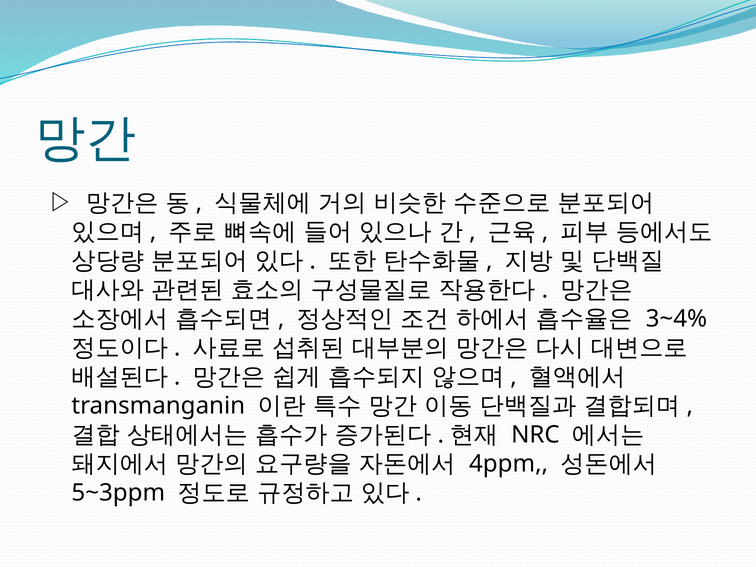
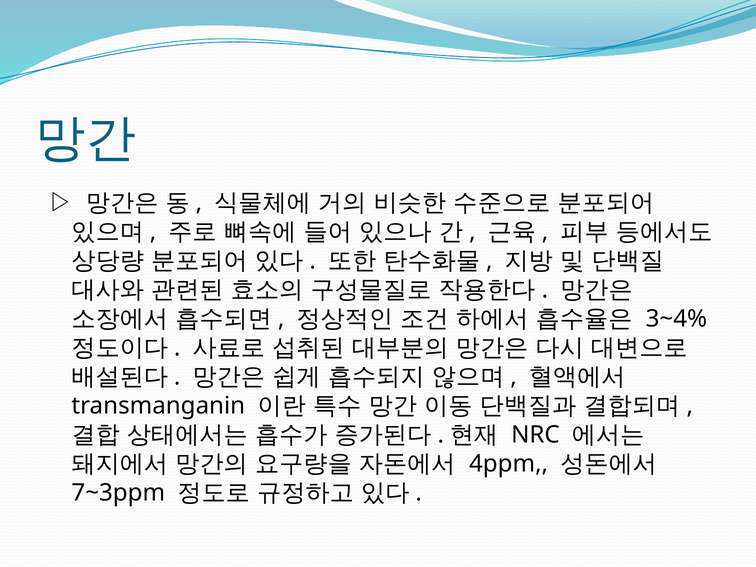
5~3ppm: 5~3ppm -> 7~3ppm
